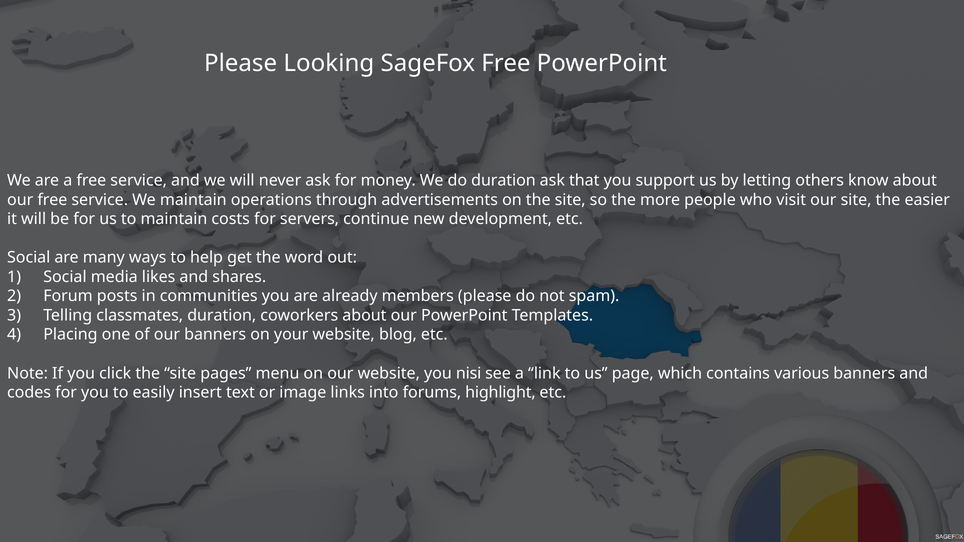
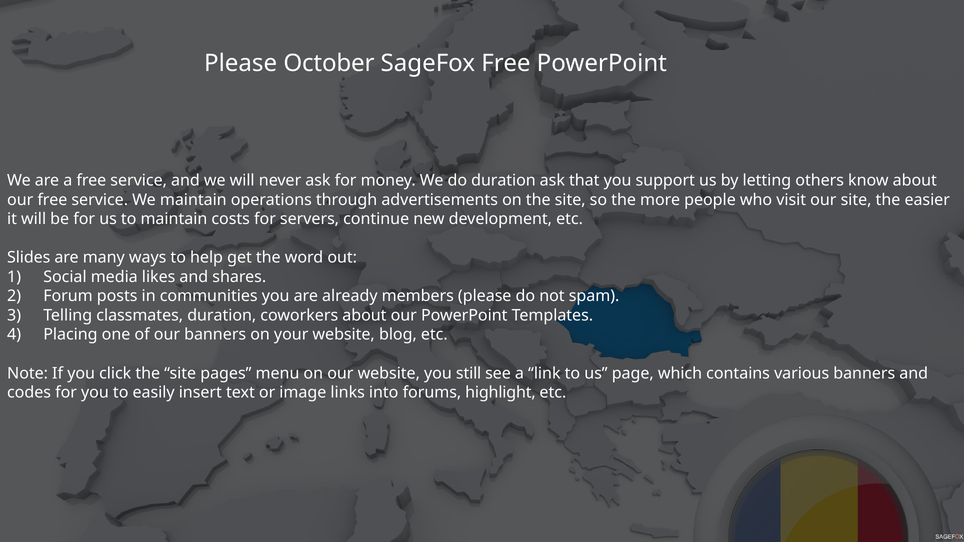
Looking: Looking -> October
Social at (29, 258): Social -> Slides
nisi: nisi -> still
